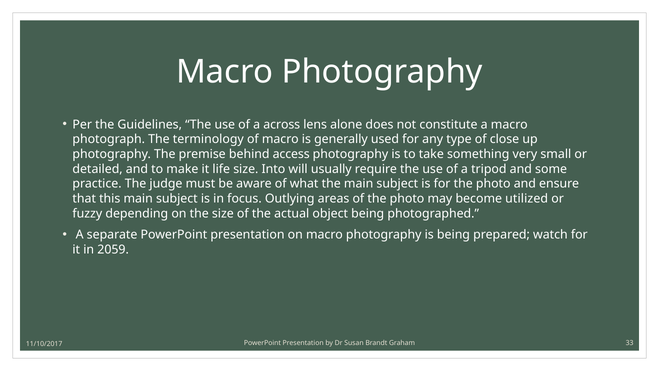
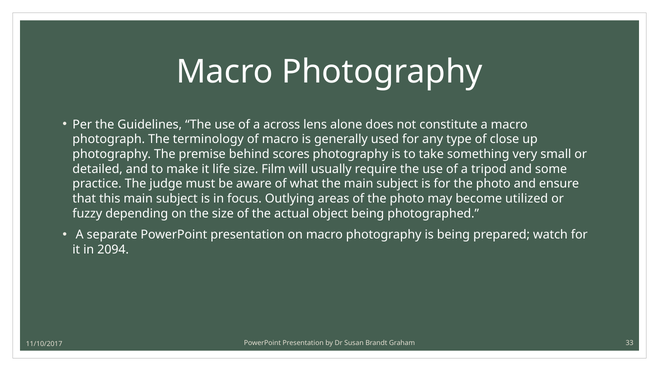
access: access -> scores
Into: Into -> Film
2059: 2059 -> 2094
